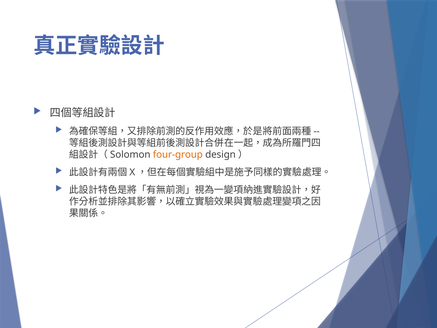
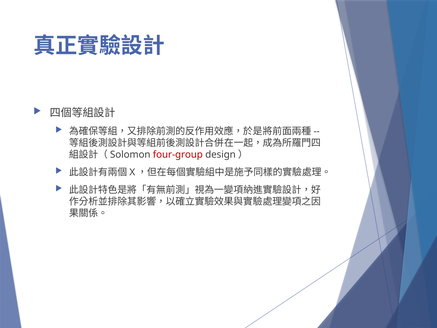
four-group colour: orange -> red
